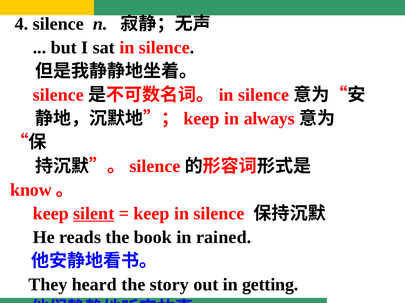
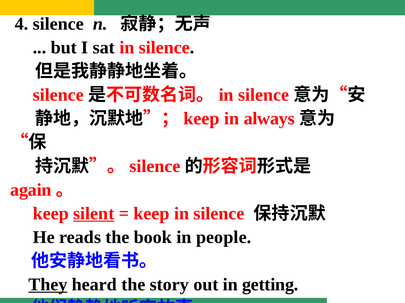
know: know -> again
rained: rained -> people
They underline: none -> present
